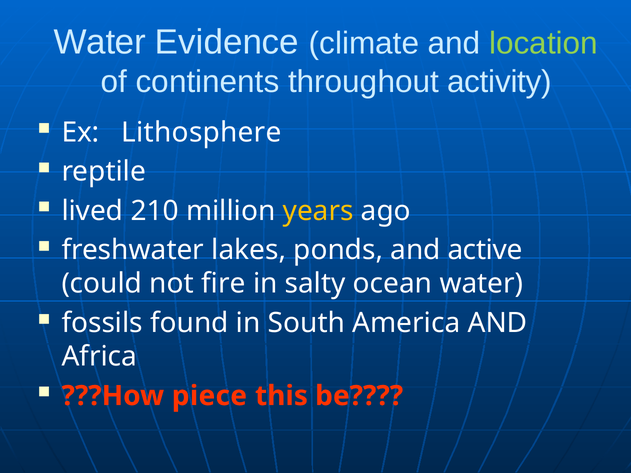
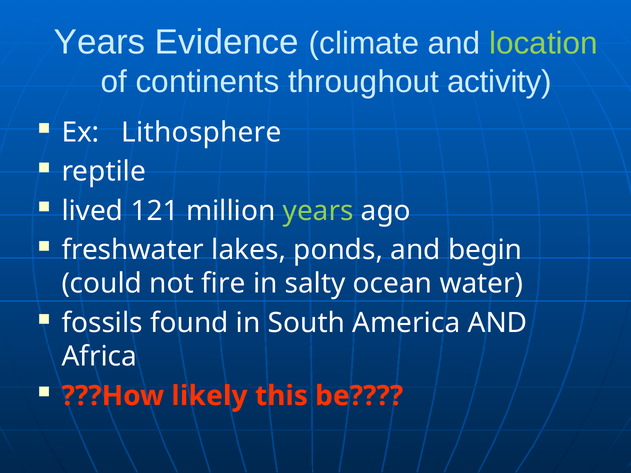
Water at (100, 42): Water -> Years
210: 210 -> 121
years at (318, 211) colour: yellow -> light green
active: active -> begin
piece: piece -> likely
